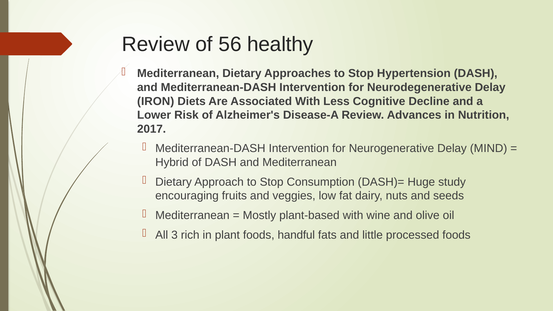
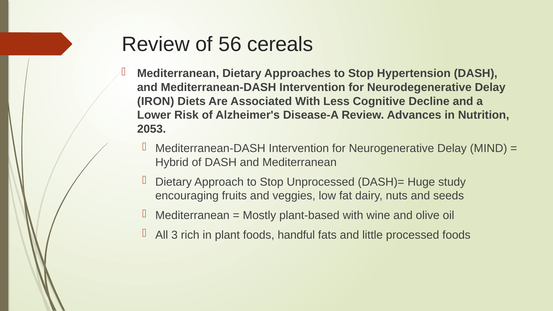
healthy: healthy -> cereals
2017: 2017 -> 2053
Consumption: Consumption -> Unprocessed
